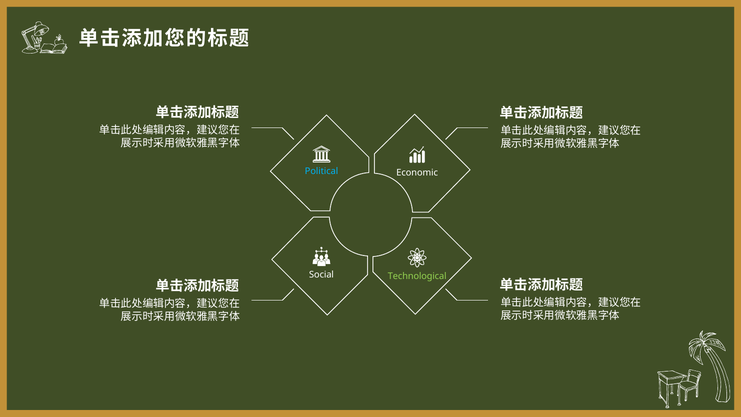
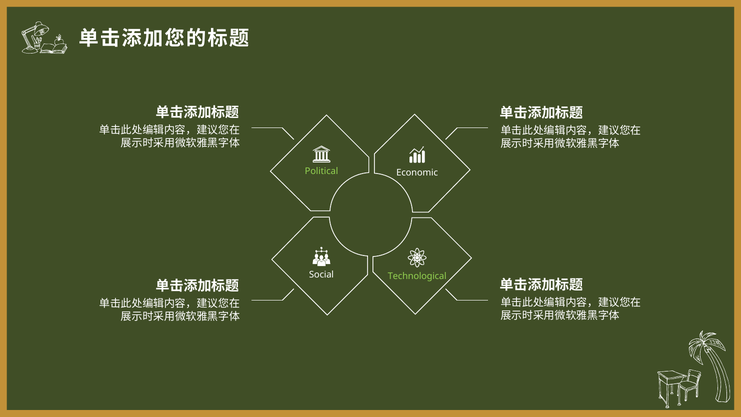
Political colour: light blue -> light green
